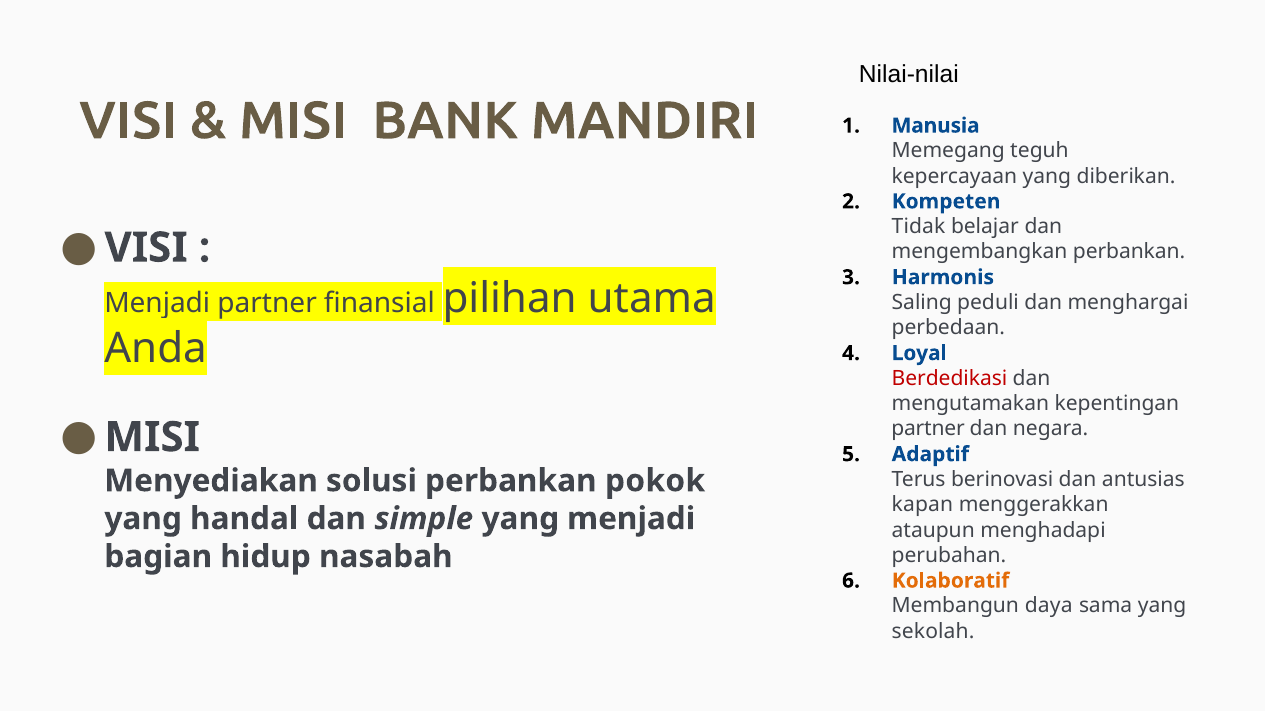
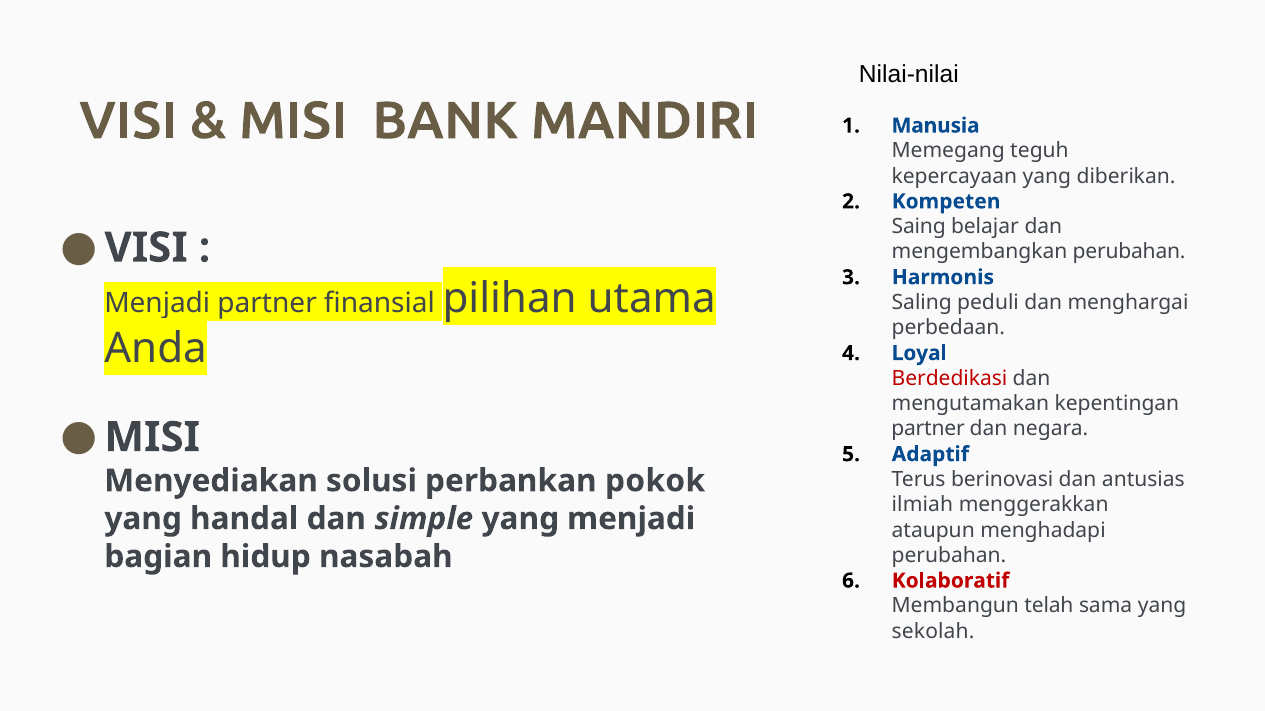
Tidak: Tidak -> Saing
mengembangkan perbankan: perbankan -> perubahan
kapan: kapan -> ilmiah
Kolaboratif colour: orange -> red
daya: daya -> telah
